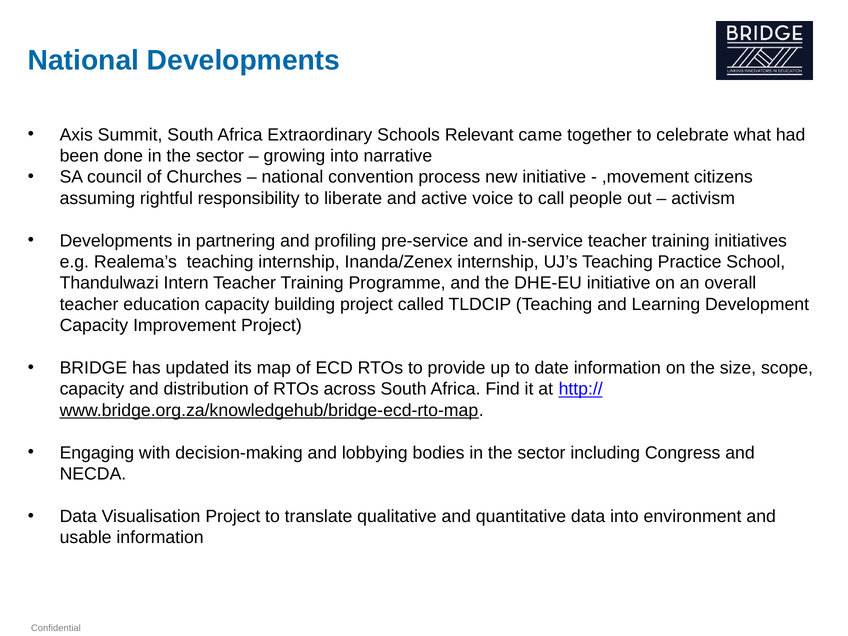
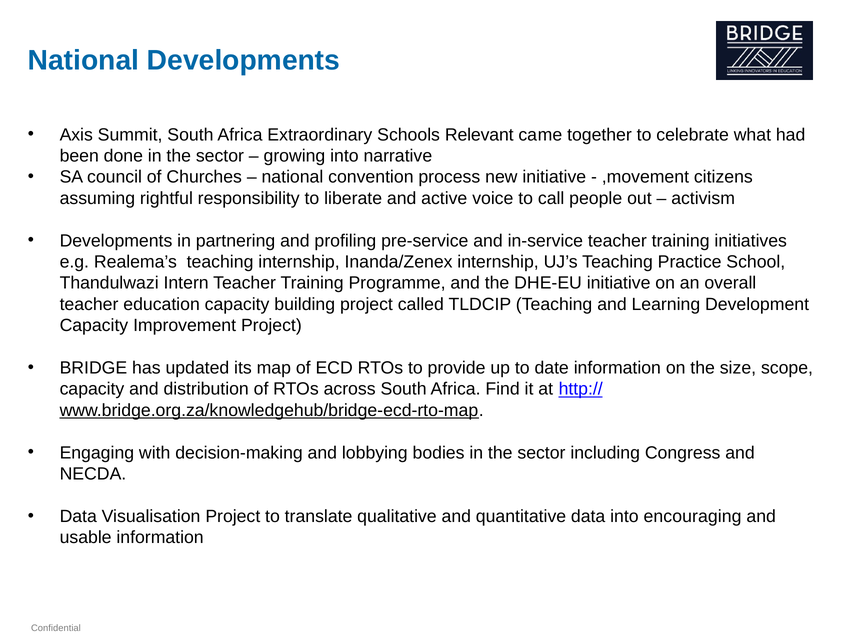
environment: environment -> encouraging
